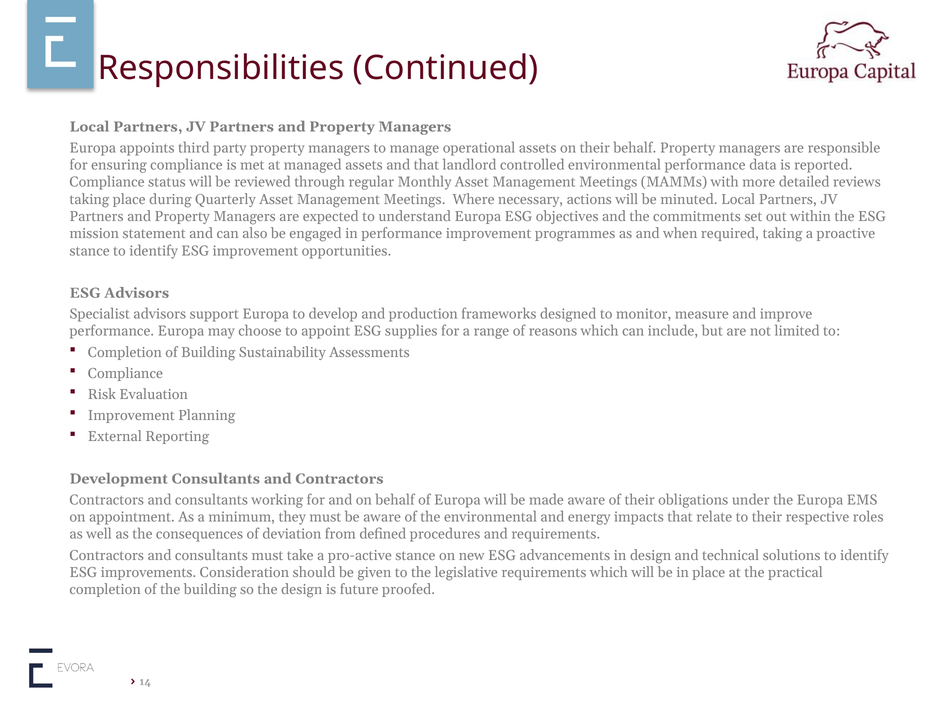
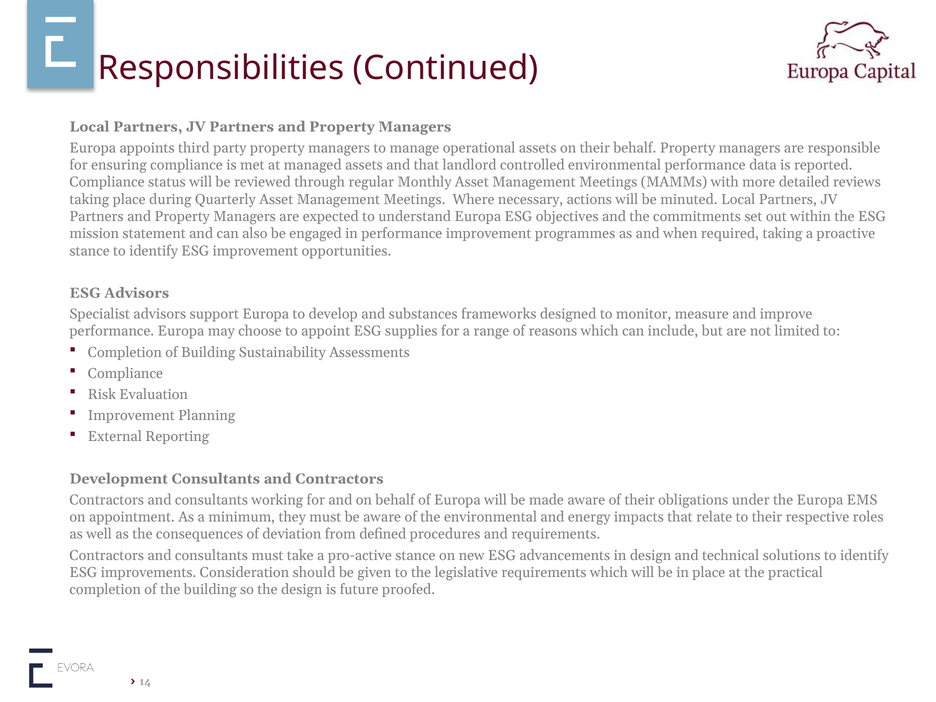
production: production -> substances
